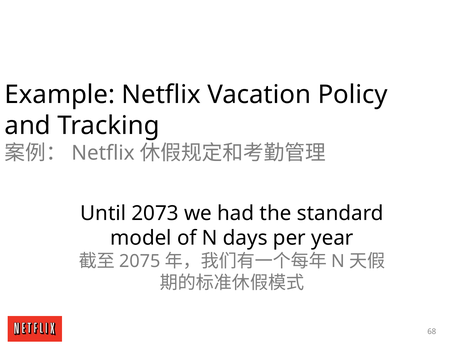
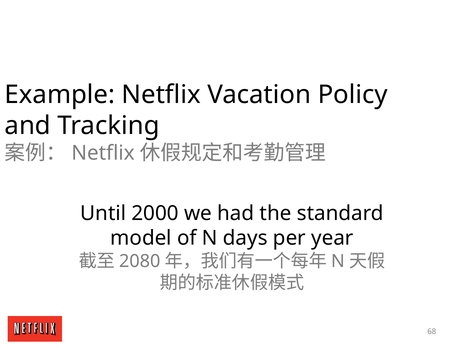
2073: 2073 -> 2000
2075: 2075 -> 2080
